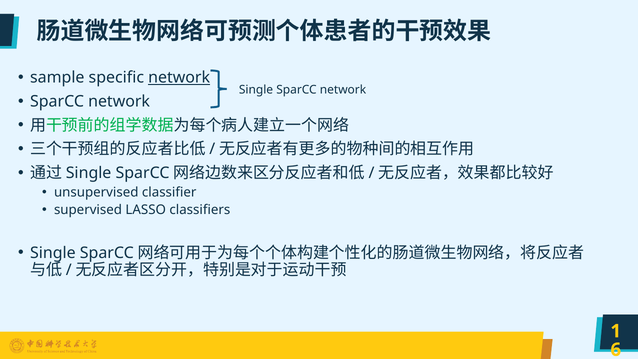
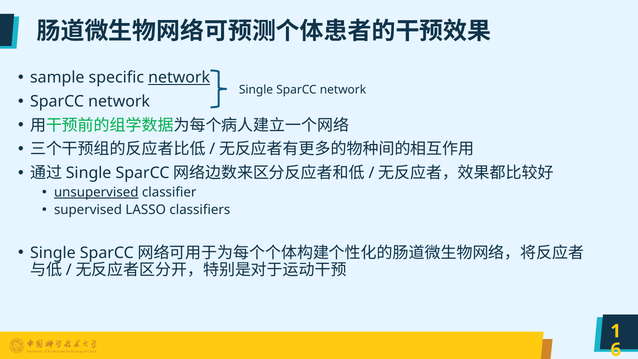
unsupervised underline: none -> present
